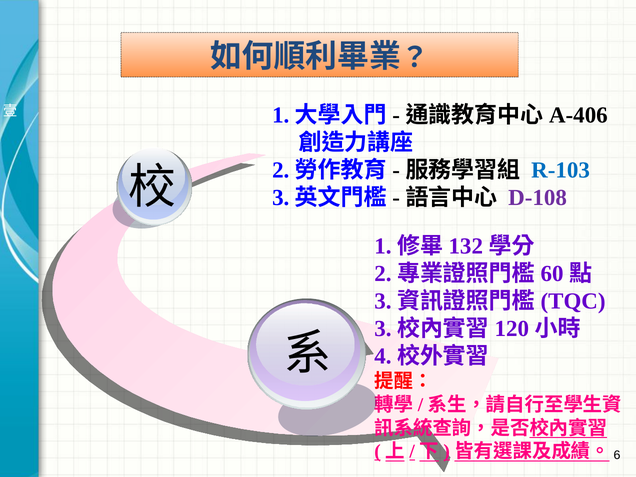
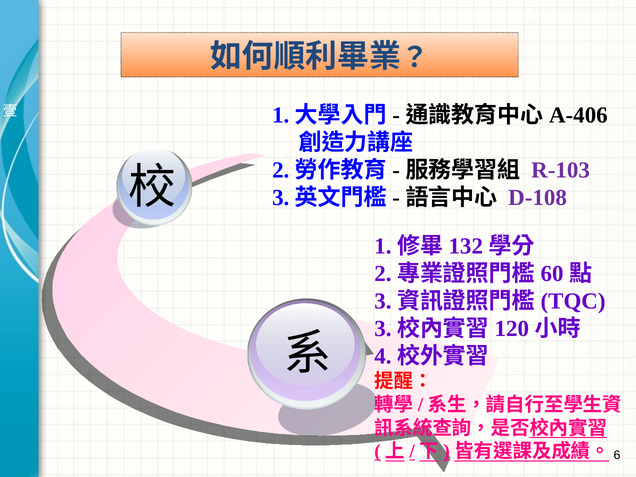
R-103 colour: blue -> purple
